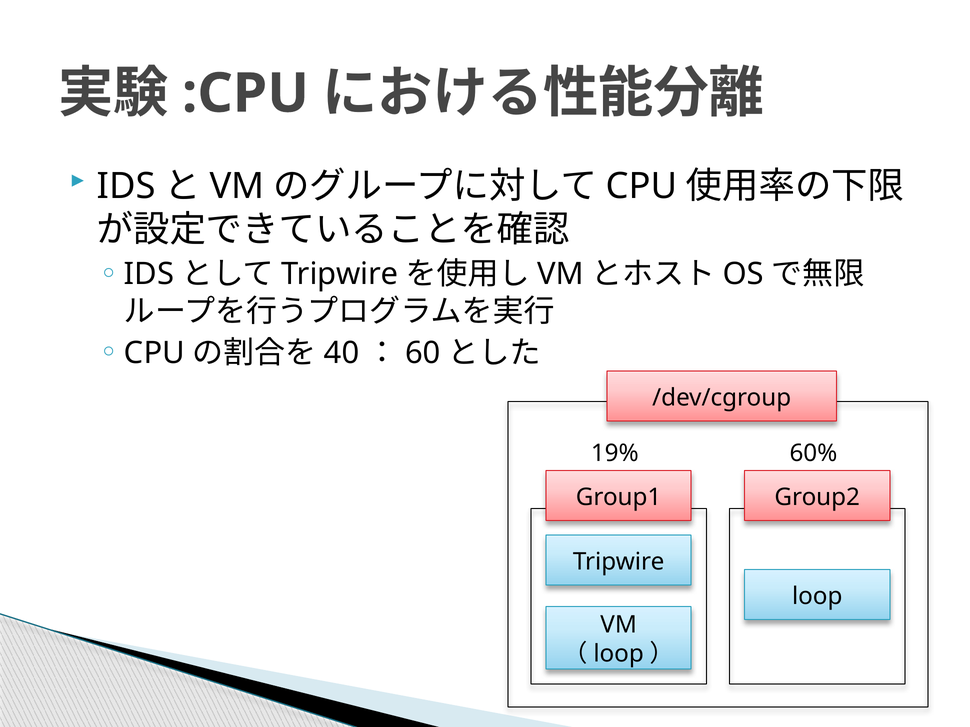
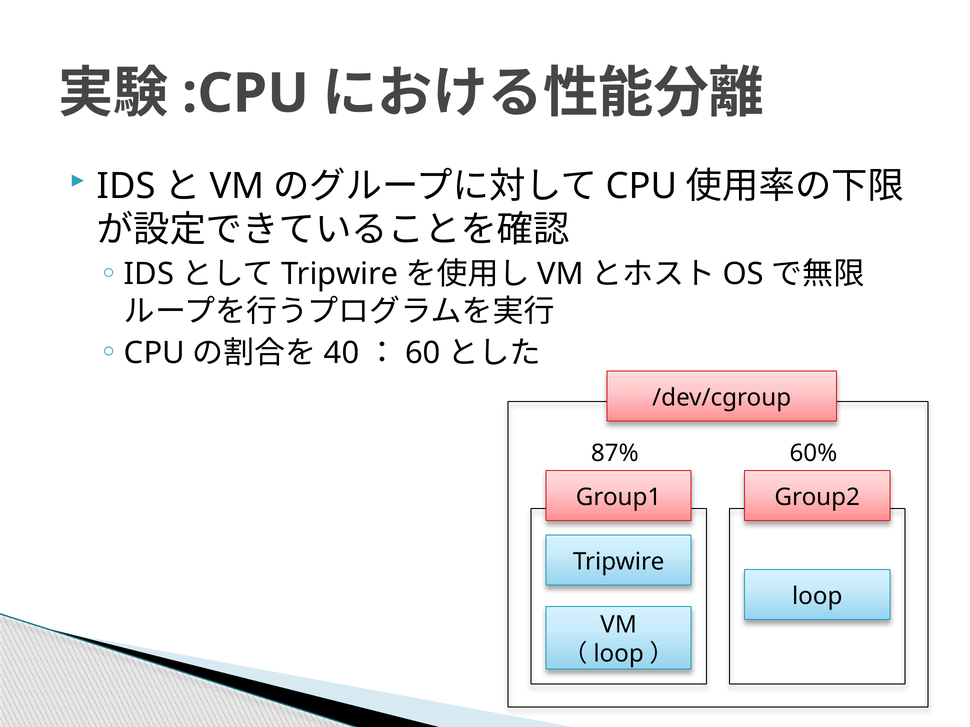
19%: 19% -> 87%
